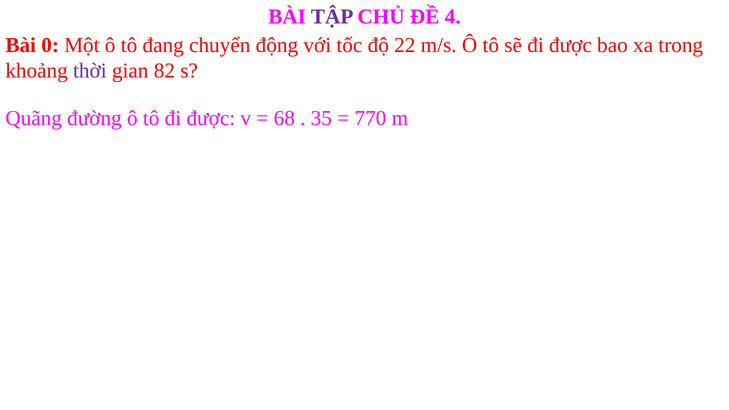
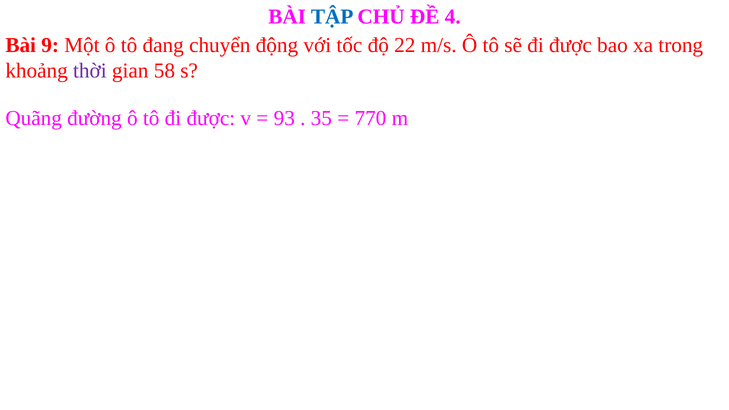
TẬP colour: purple -> blue
0: 0 -> 9
82: 82 -> 58
68: 68 -> 93
